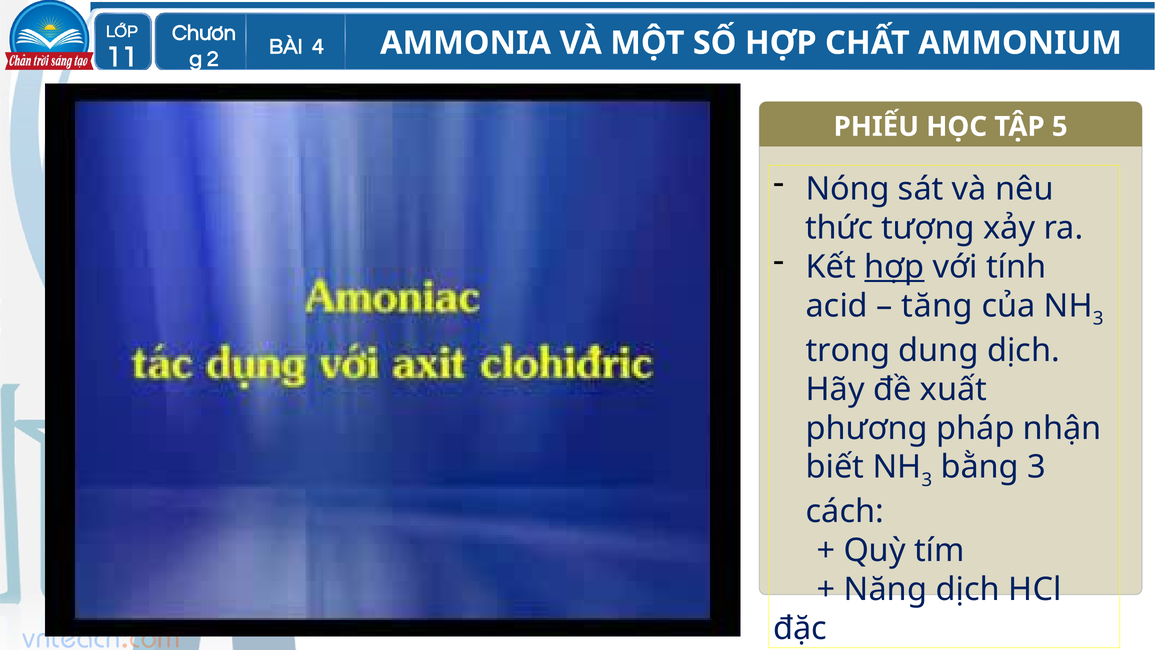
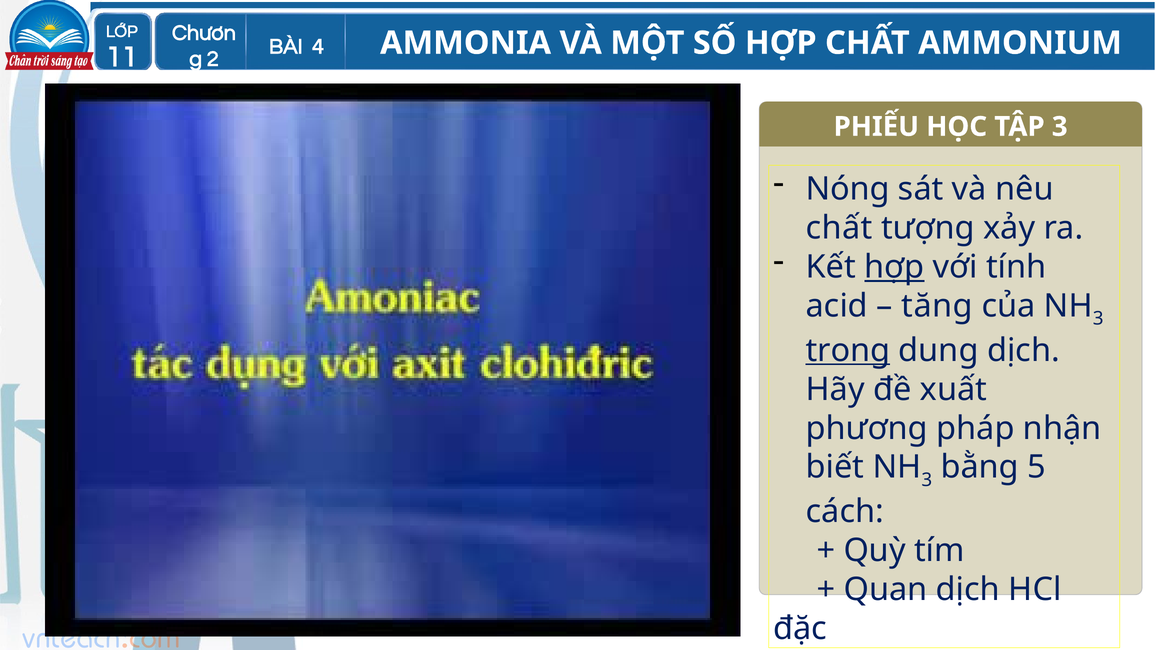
TẬP 5: 5 -> 3
thức at (839, 228): thức -> chất
trong underline: none -> present
bằng 3: 3 -> 5
Năng: Năng -> Quan
